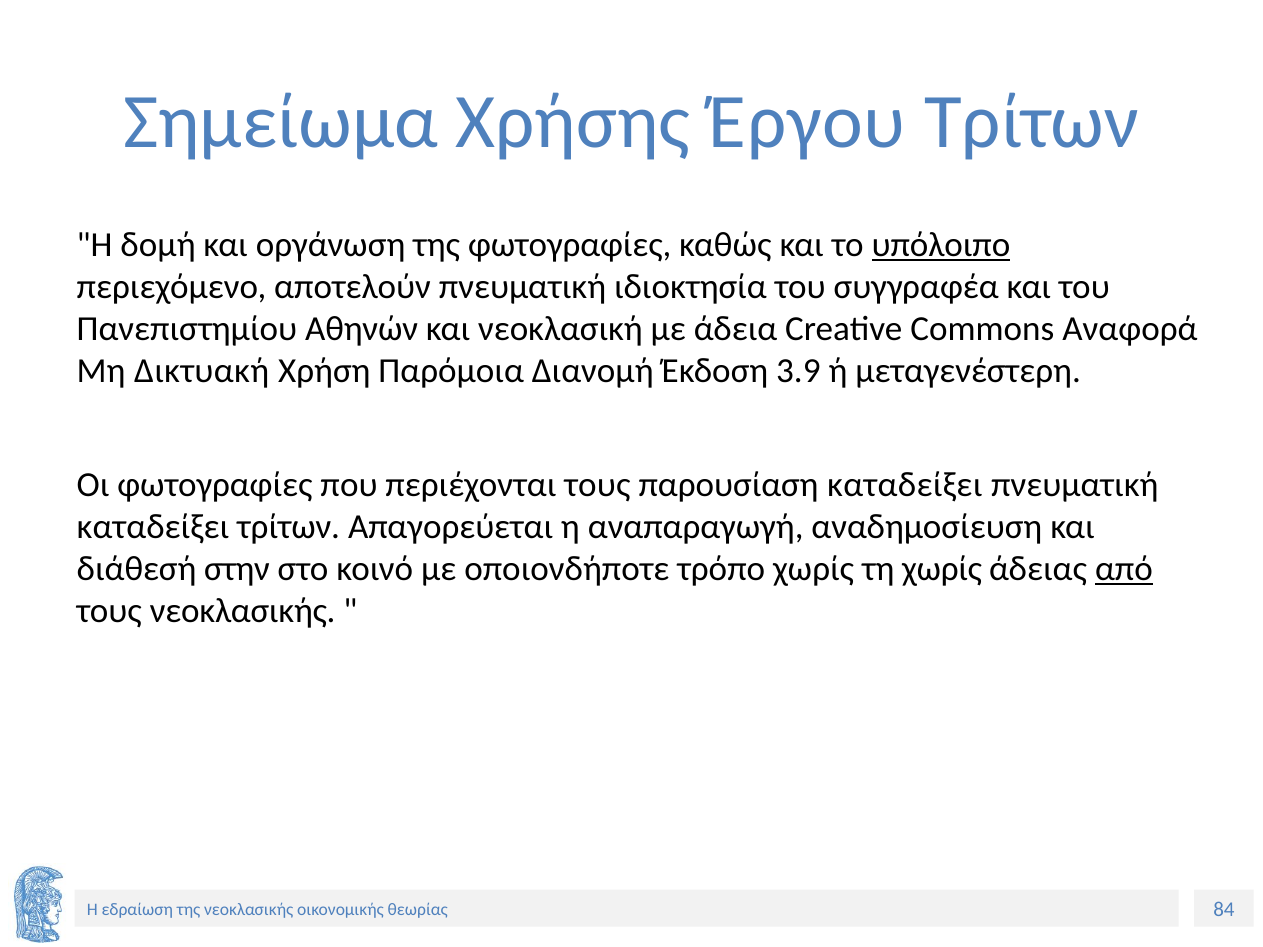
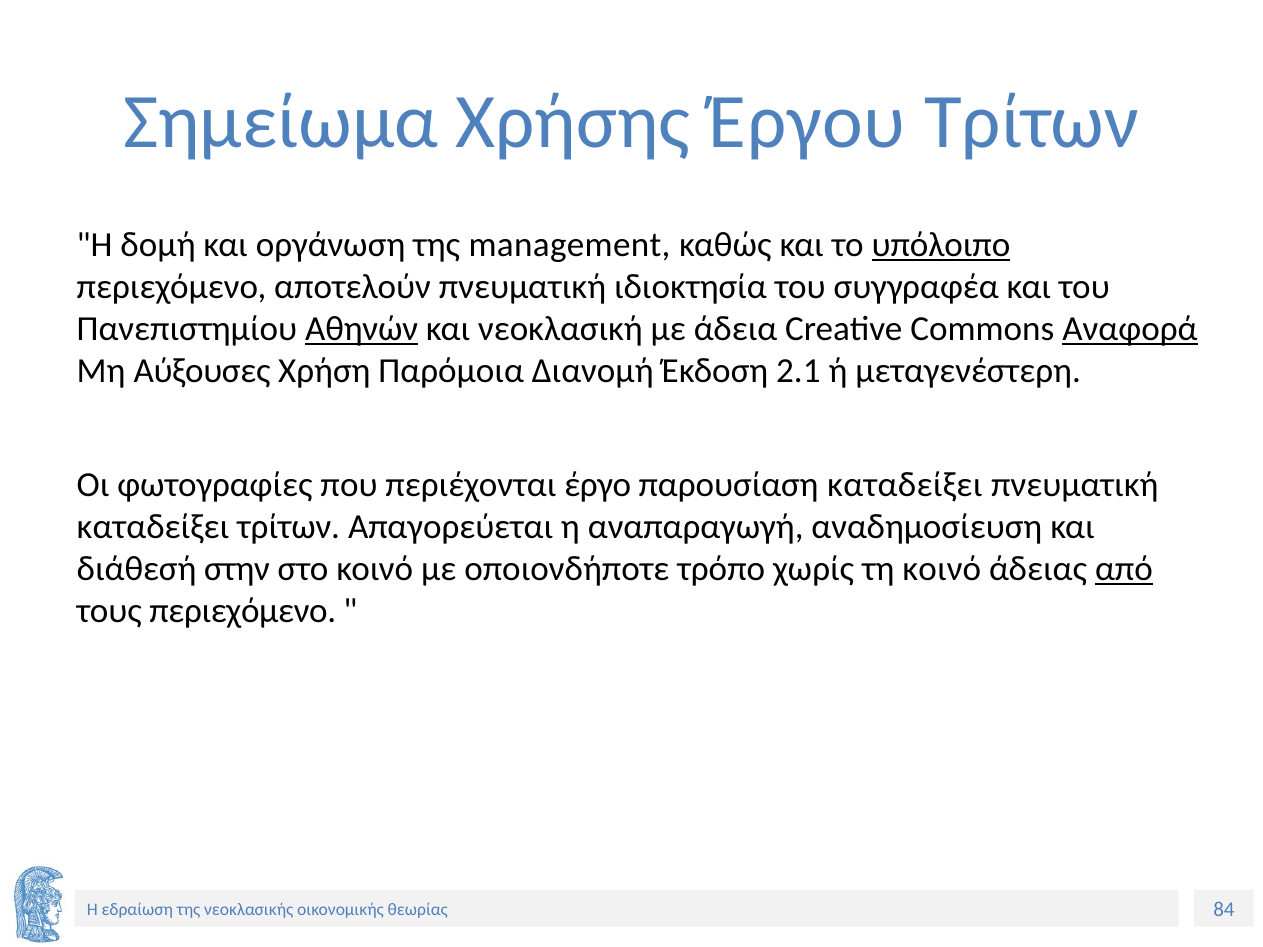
της φωτογραφίες: φωτογραφίες -> management
Αθηνών underline: none -> present
Αναφορά underline: none -> present
Δικτυακή: Δικτυακή -> Αύξουσες
3.9: 3.9 -> 2.1
περιέχονται τους: τους -> έργο
τη χωρίς: χωρίς -> κοινό
τους νεοκλασικής: νεοκλασικής -> περιεχόμενο
